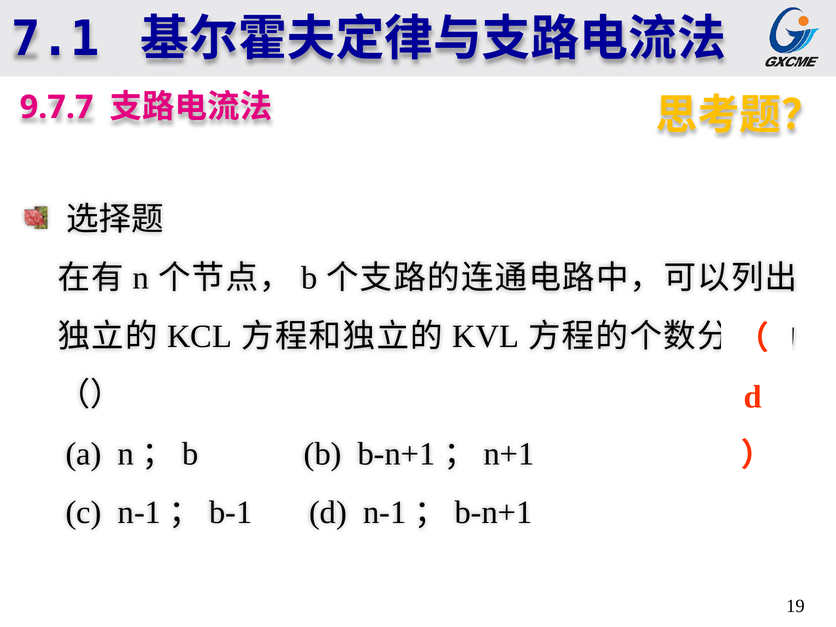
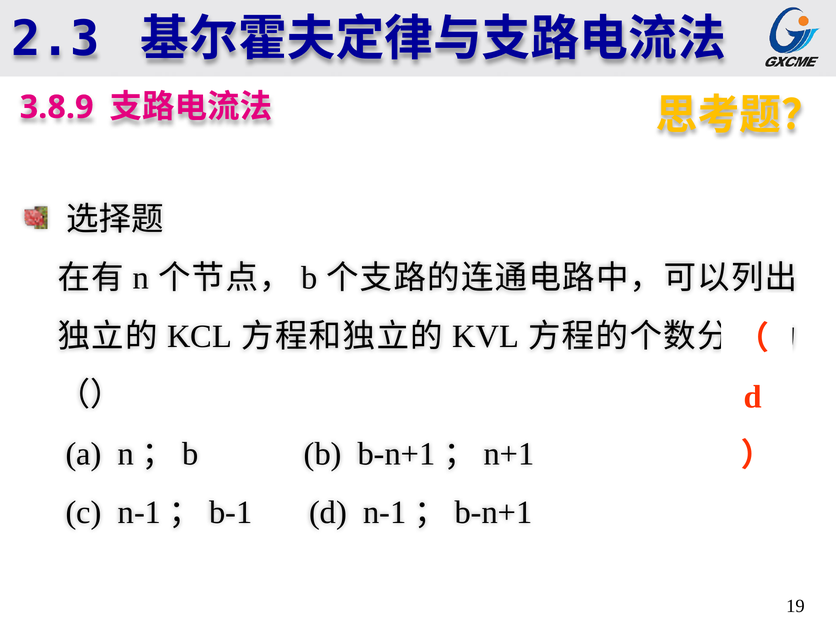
7.1: 7.1 -> 2.3
9.7.7: 9.7.7 -> 3.8.9
